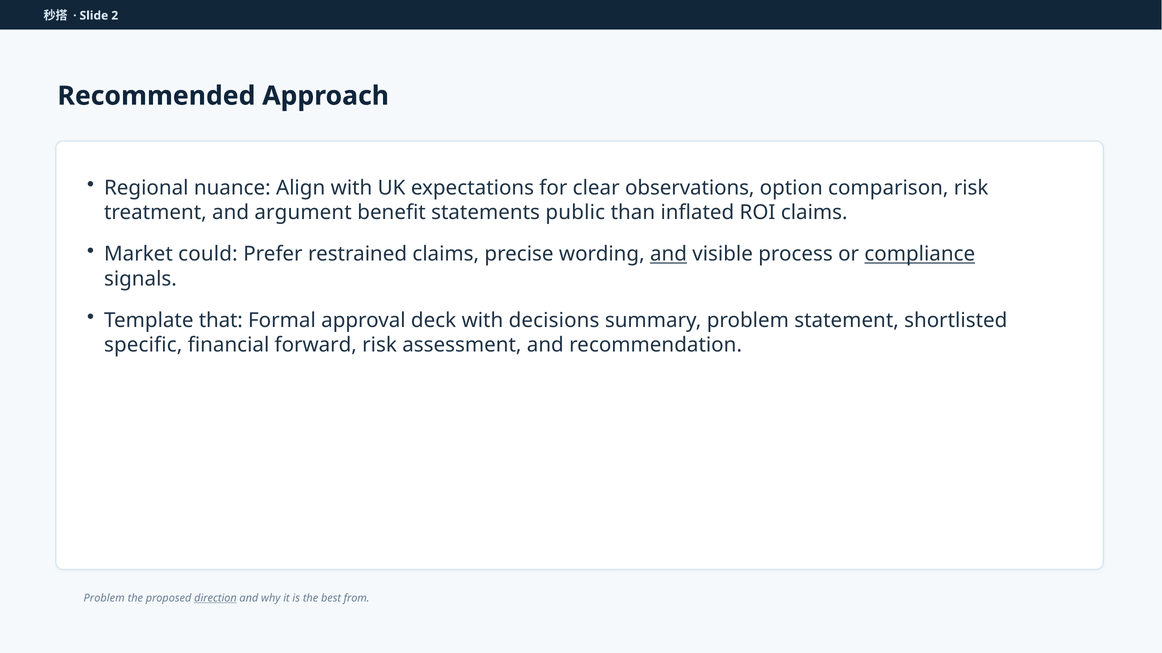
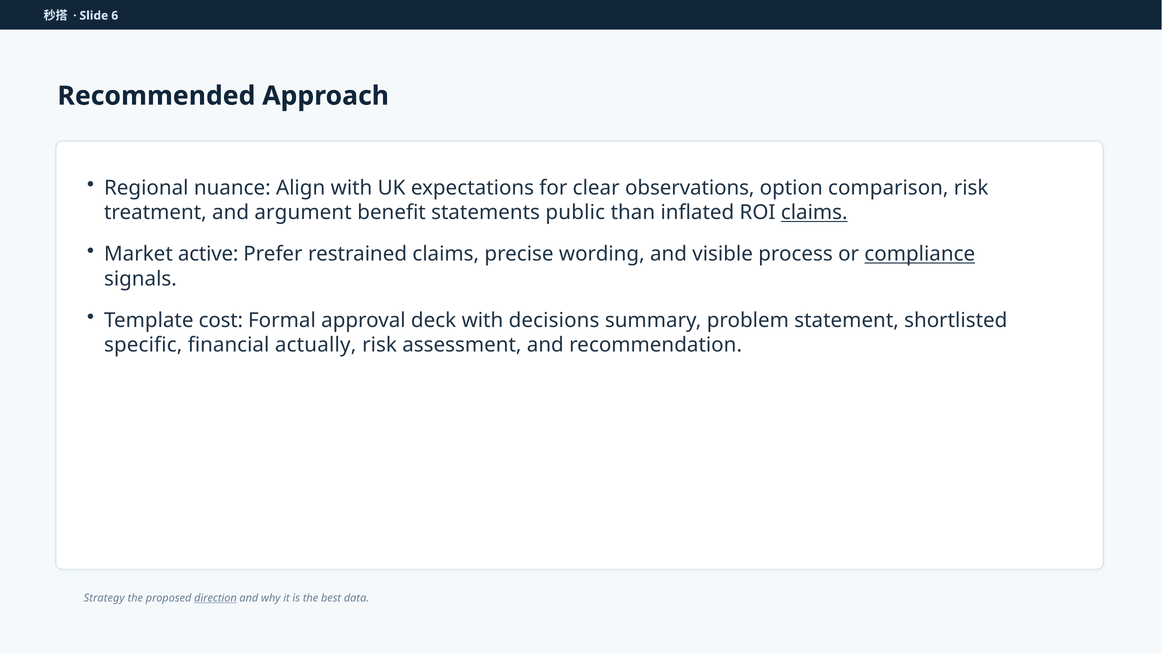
2: 2 -> 6
claims at (814, 213) underline: none -> present
could: could -> active
and at (669, 254) underline: present -> none
that: that -> cost
forward: forward -> actually
Problem at (104, 599): Problem -> Strategy
from: from -> data
